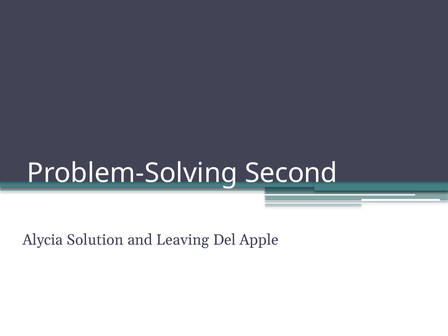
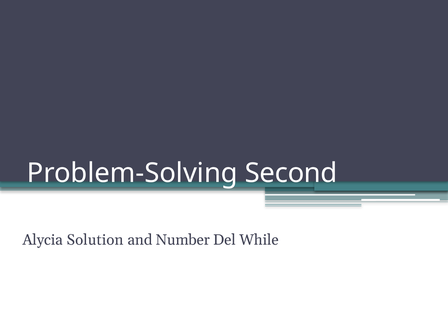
Leaving: Leaving -> Number
Apple: Apple -> While
